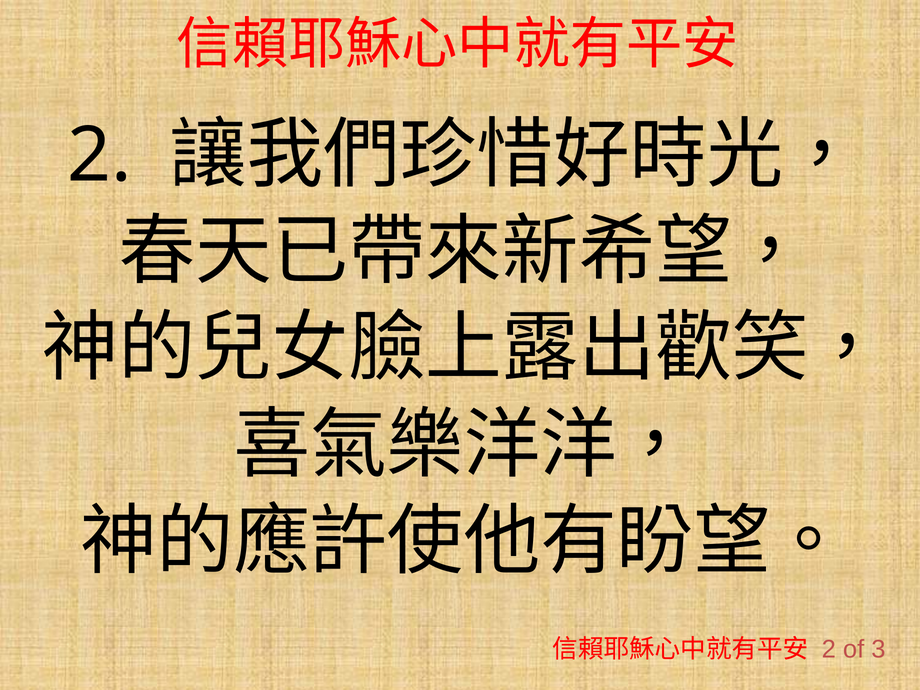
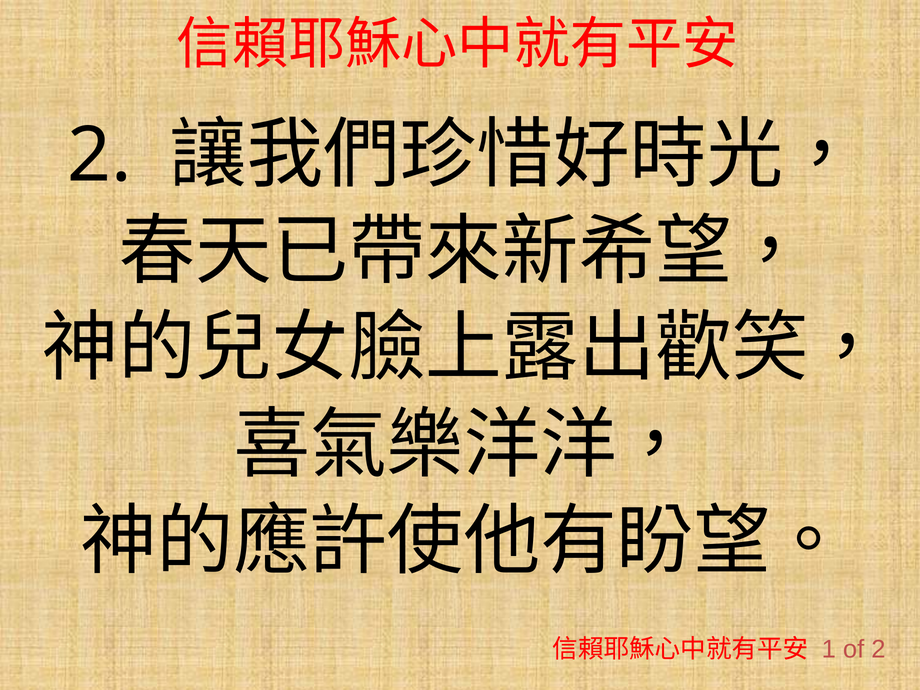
2 at (829, 649): 2 -> 1
of 3: 3 -> 2
